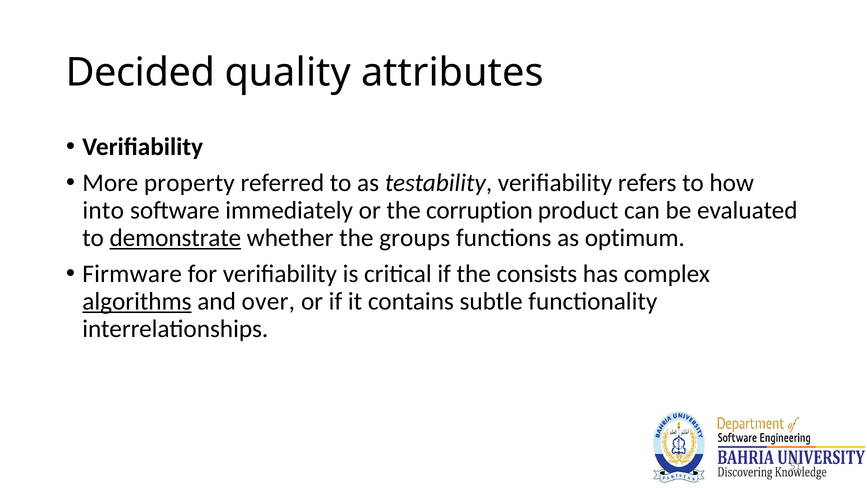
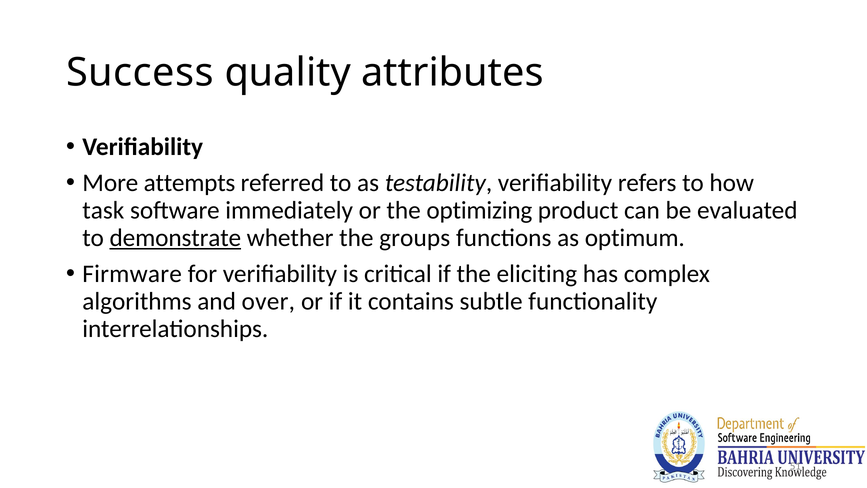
Decided: Decided -> Success
property: property -> attempts
into: into -> task
corruption: corruption -> optimizing
consists: consists -> eliciting
algorithms underline: present -> none
